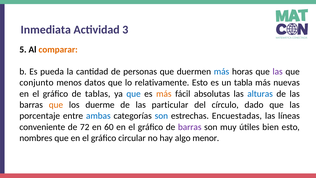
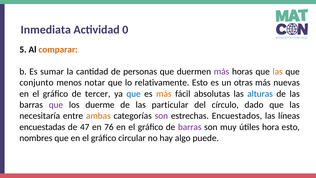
3: 3 -> 0
pueda: pueda -> sumar
más at (222, 72) colour: blue -> purple
las at (278, 72) colour: purple -> orange
datos: datos -> notar
tabla: tabla -> otras
tablas: tablas -> tercer
que at (56, 105) colour: orange -> purple
porcentaje: porcentaje -> necesitaría
ambas colour: blue -> orange
son at (161, 116) colour: blue -> purple
Encuestadas: Encuestadas -> Encuestados
conveniente: conveniente -> encuestadas
72: 72 -> 47
60: 60 -> 76
bien: bien -> hora
menor: menor -> puede
